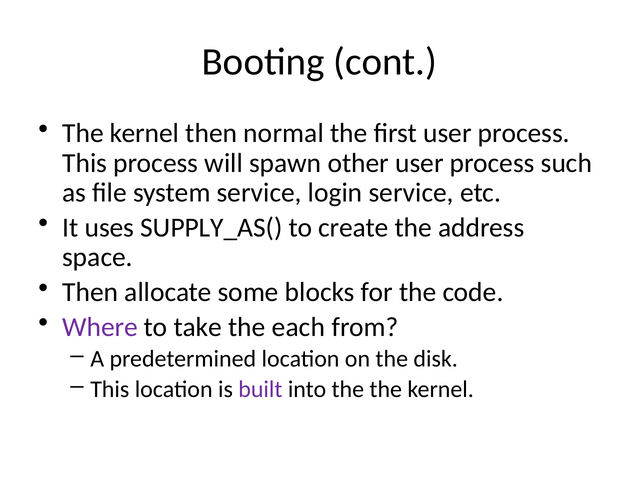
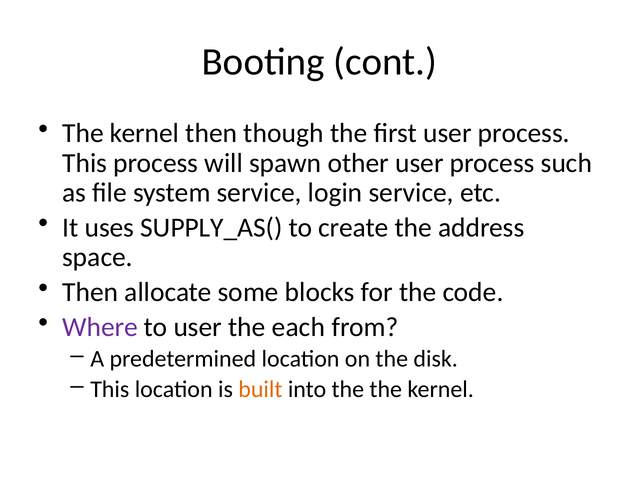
normal: normal -> though
to take: take -> user
built colour: purple -> orange
